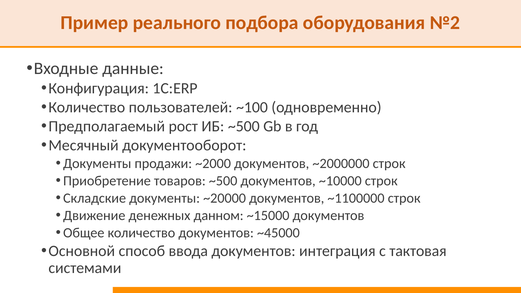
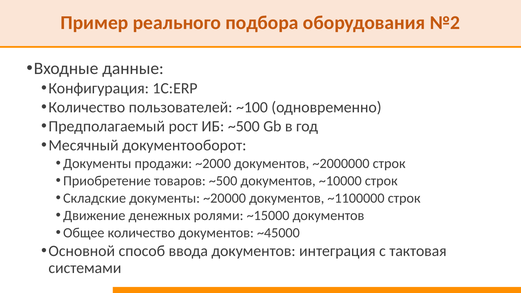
данном: данном -> ролями
